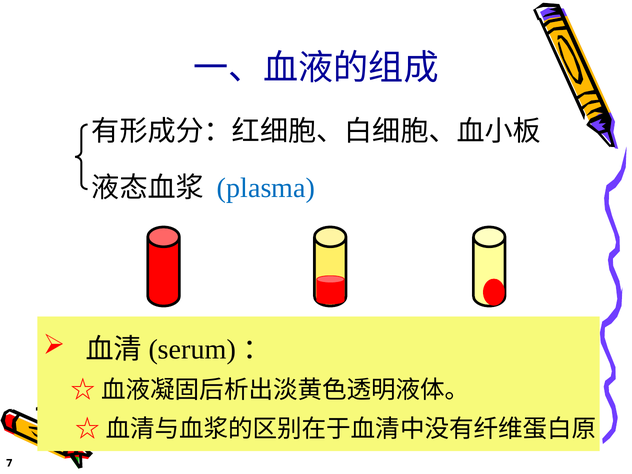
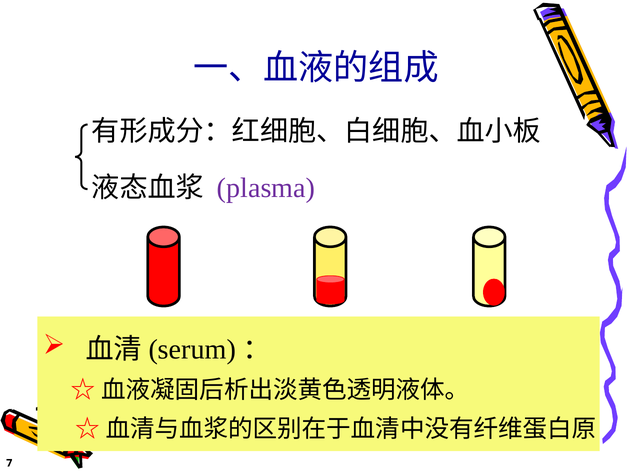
plasma colour: blue -> purple
